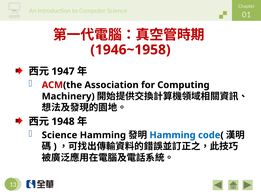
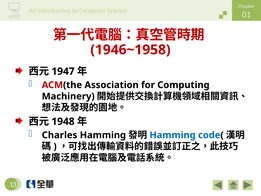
Science at (60, 135): Science -> Charles
